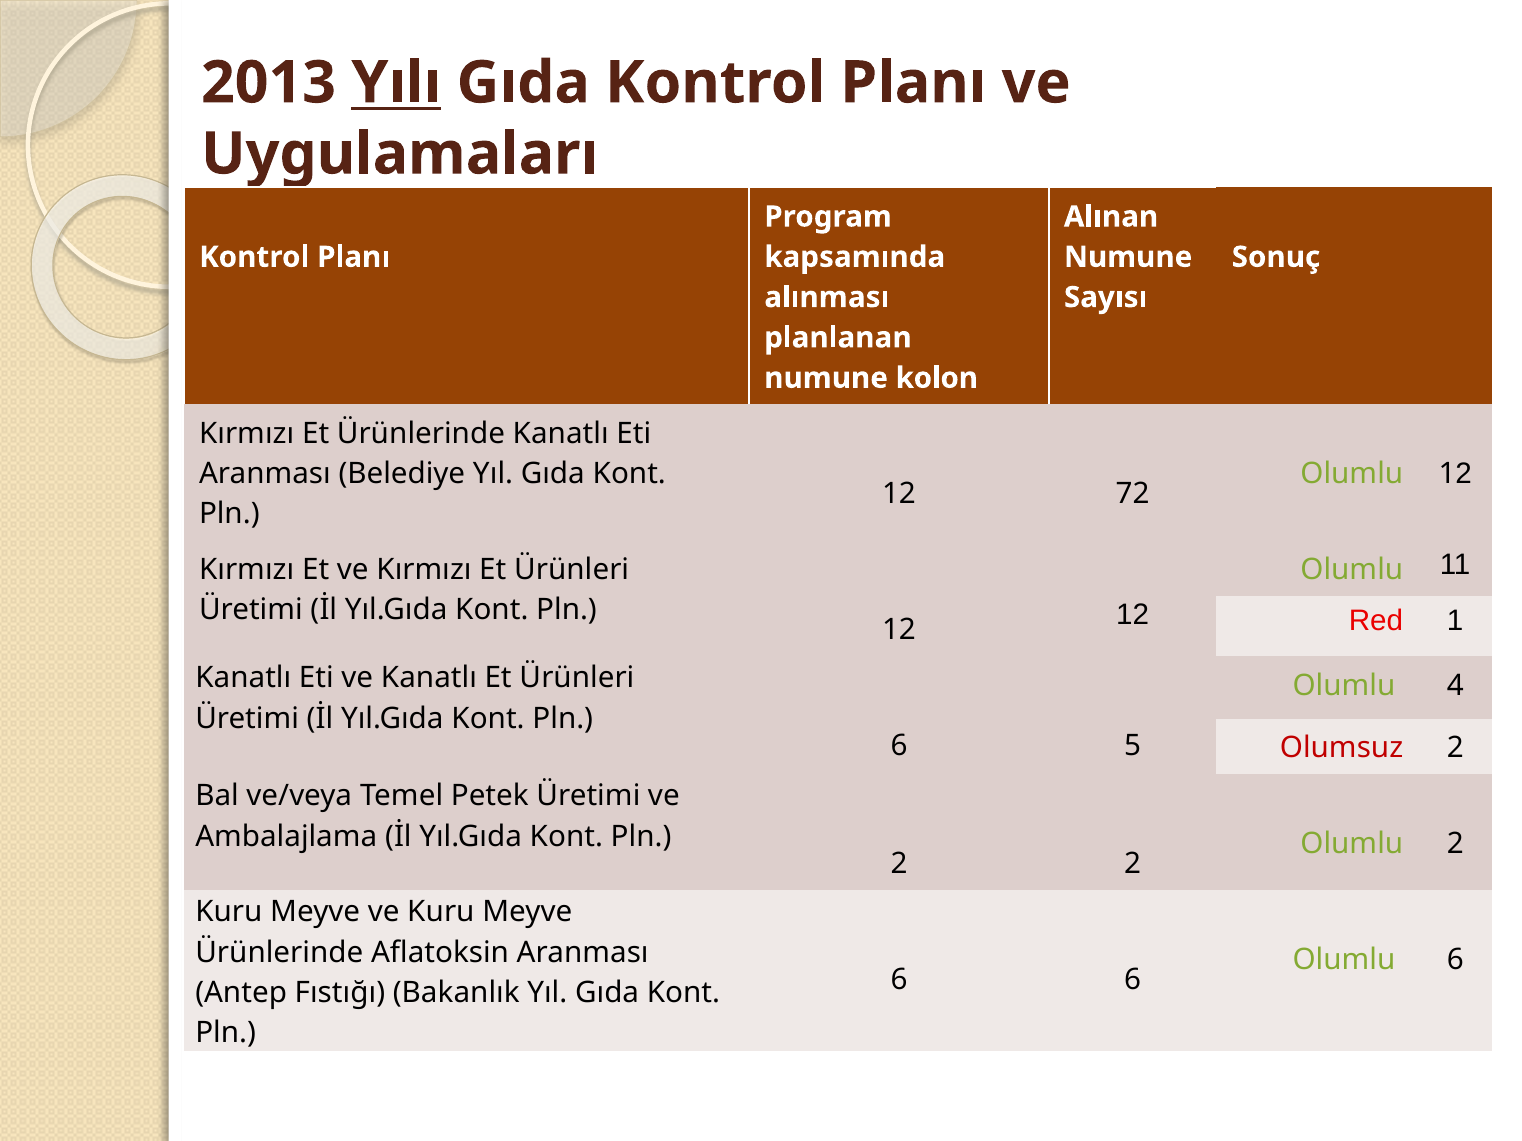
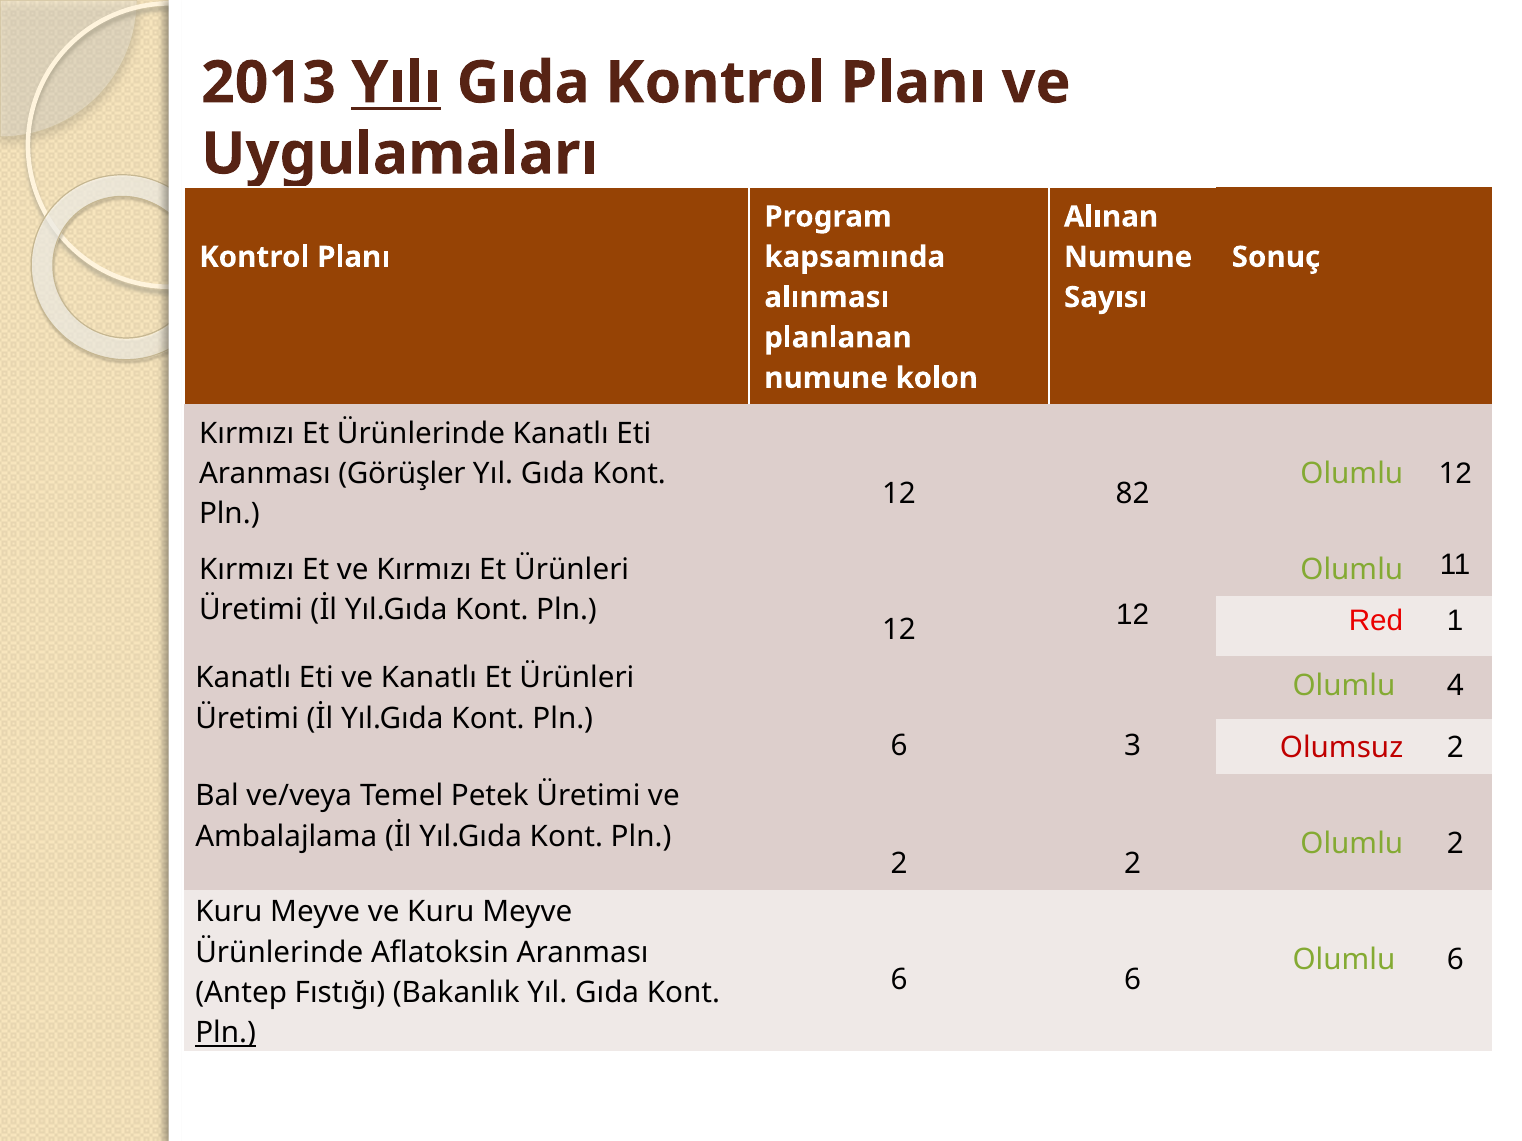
Belediye: Belediye -> Görüşler
72: 72 -> 82
5: 5 -> 3
Pln at (226, 1033) underline: none -> present
